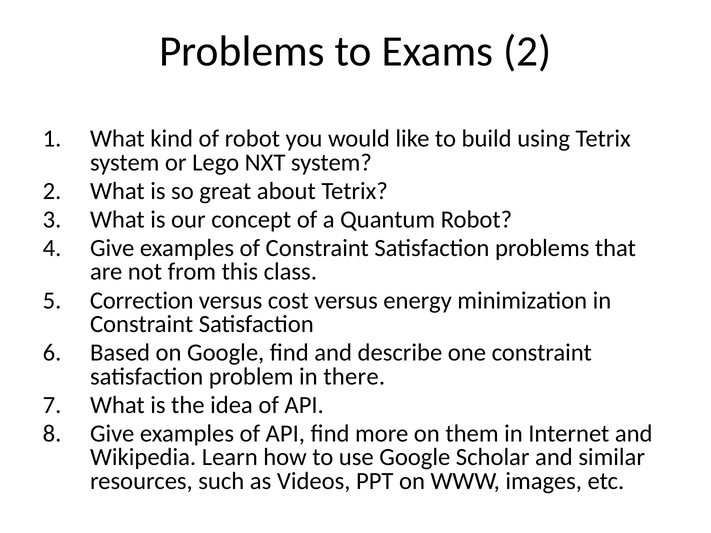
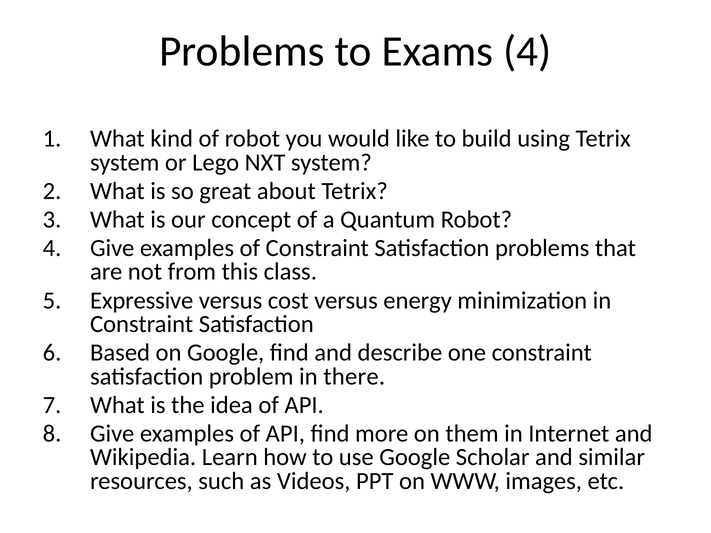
Exams 2: 2 -> 4
Correction: Correction -> Expressive
